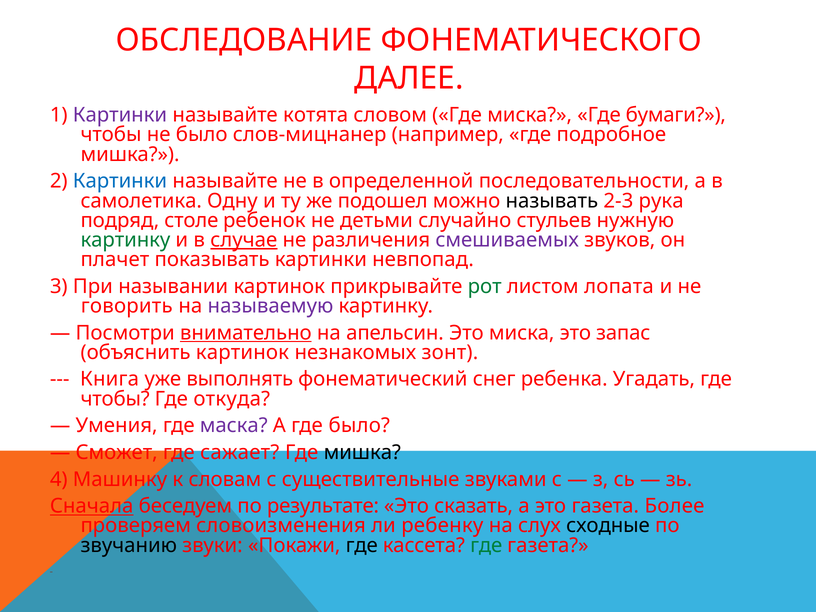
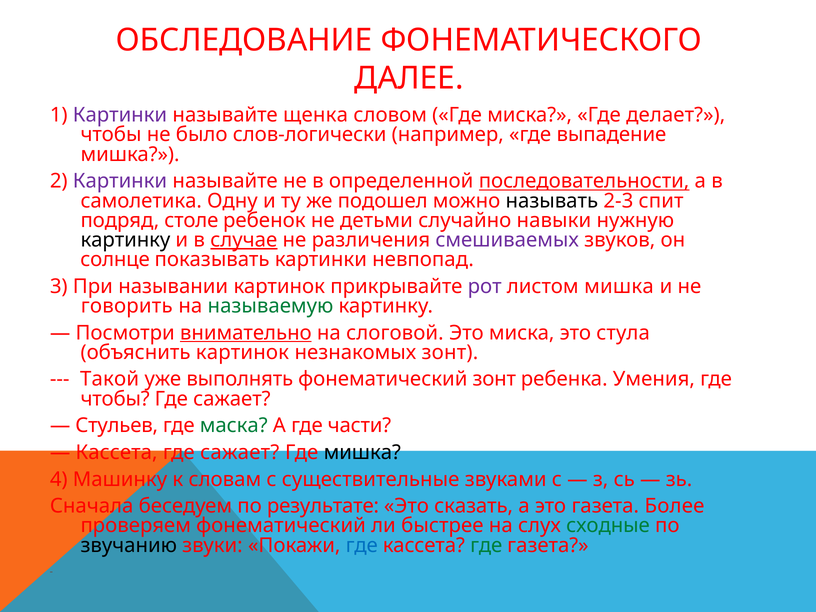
котята: котята -> щенка
бумаги: бумаги -> делает
слов-мицнанер: слов-мицнанер -> слов-логически
подробное: подробное -> выпадение
Картинки at (120, 181) colour: blue -> purple
последовательности underline: none -> present
рука: рука -> спит
стульев: стульев -> навыки
картинку at (125, 240) colour: green -> black
плачет: плачет -> солнце
рот colour: green -> purple
листом лопата: лопата -> мишка
называемую colour: purple -> green
апельсин: апельсин -> слоговой
запас: запас -> стула
Книга: Книга -> Такой
фонематический снег: снег -> зонт
Угадать: Угадать -> Умения
откуда at (232, 399): откуда -> сажает
Умения: Умения -> Стульев
маска colour: purple -> green
где было: было -> части
Сможет at (117, 452): Сможет -> Кассета
Сначала underline: present -> none
проверяем словоизменения: словоизменения -> фонематический
ребенку: ребенку -> быстрее
сходные colour: black -> green
где at (362, 545) colour: black -> blue
